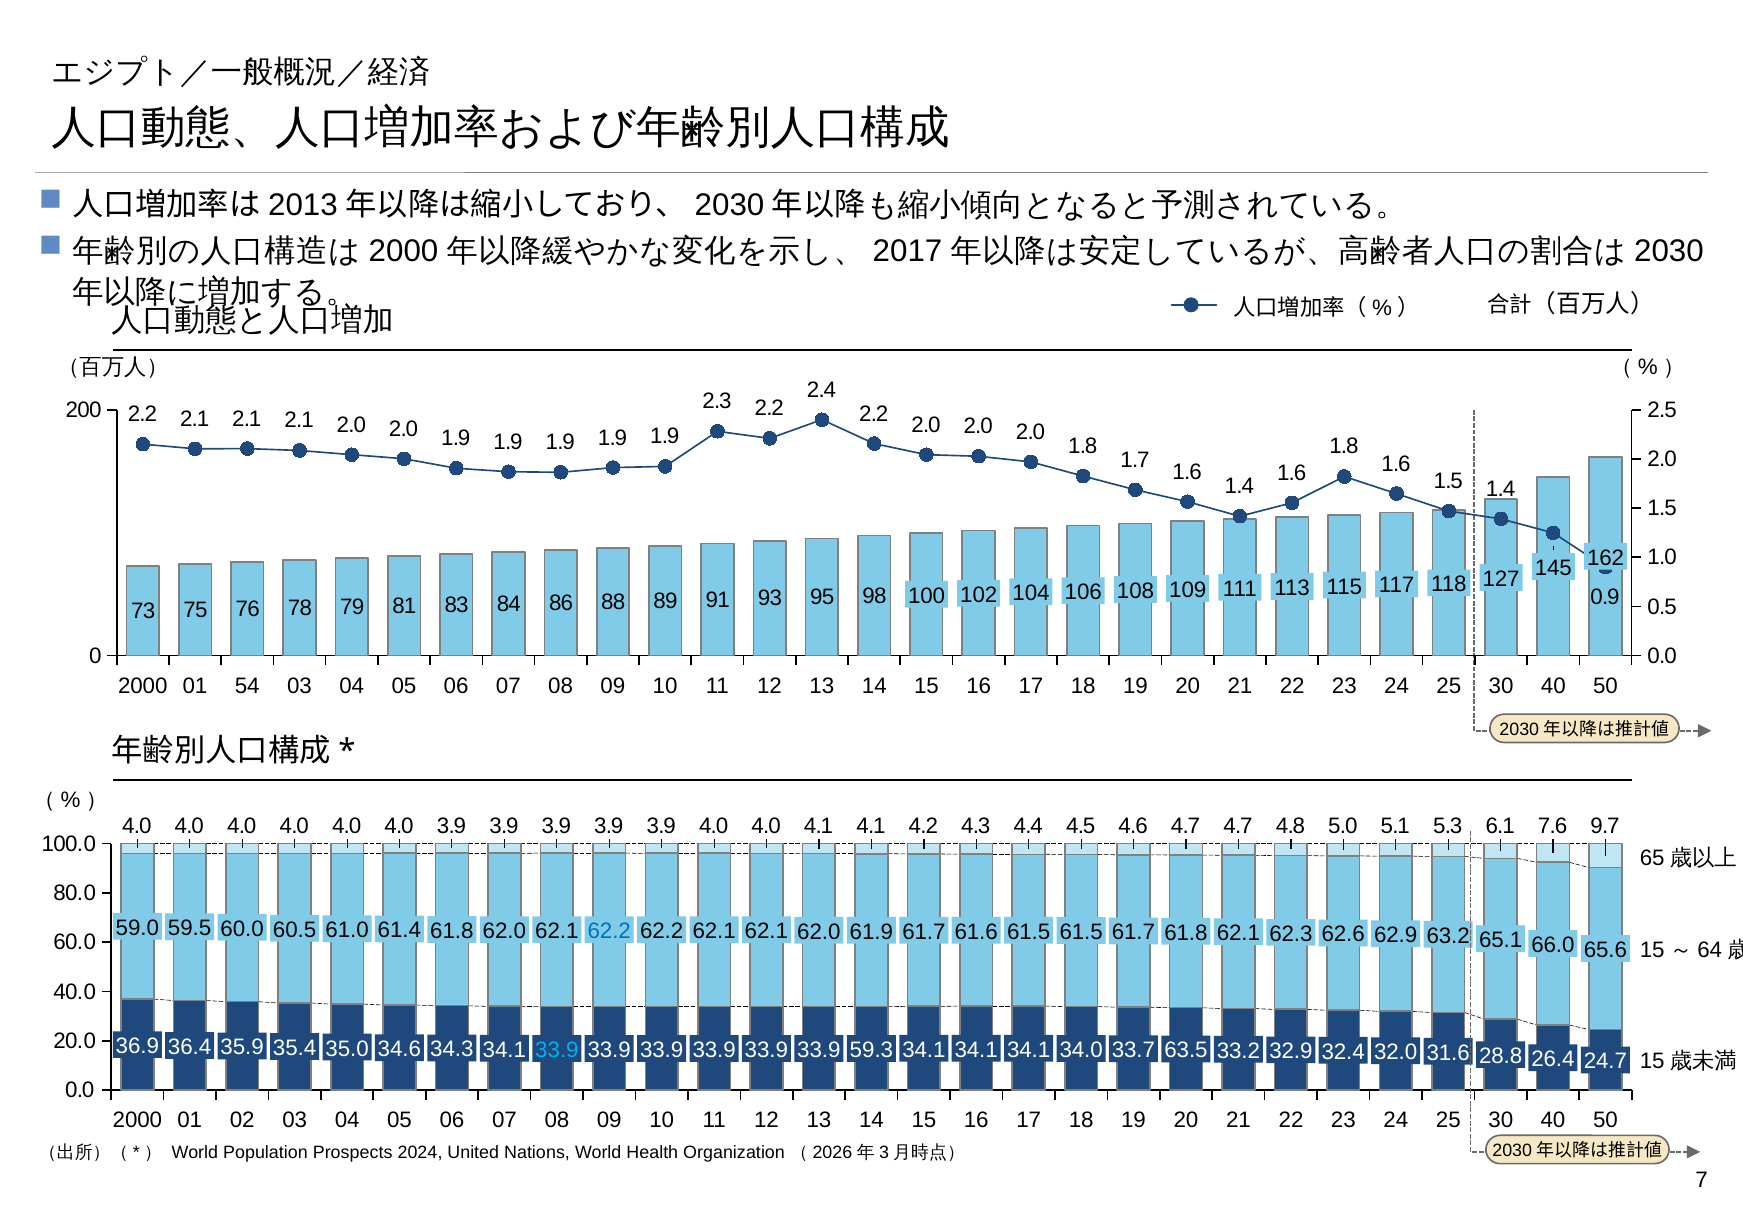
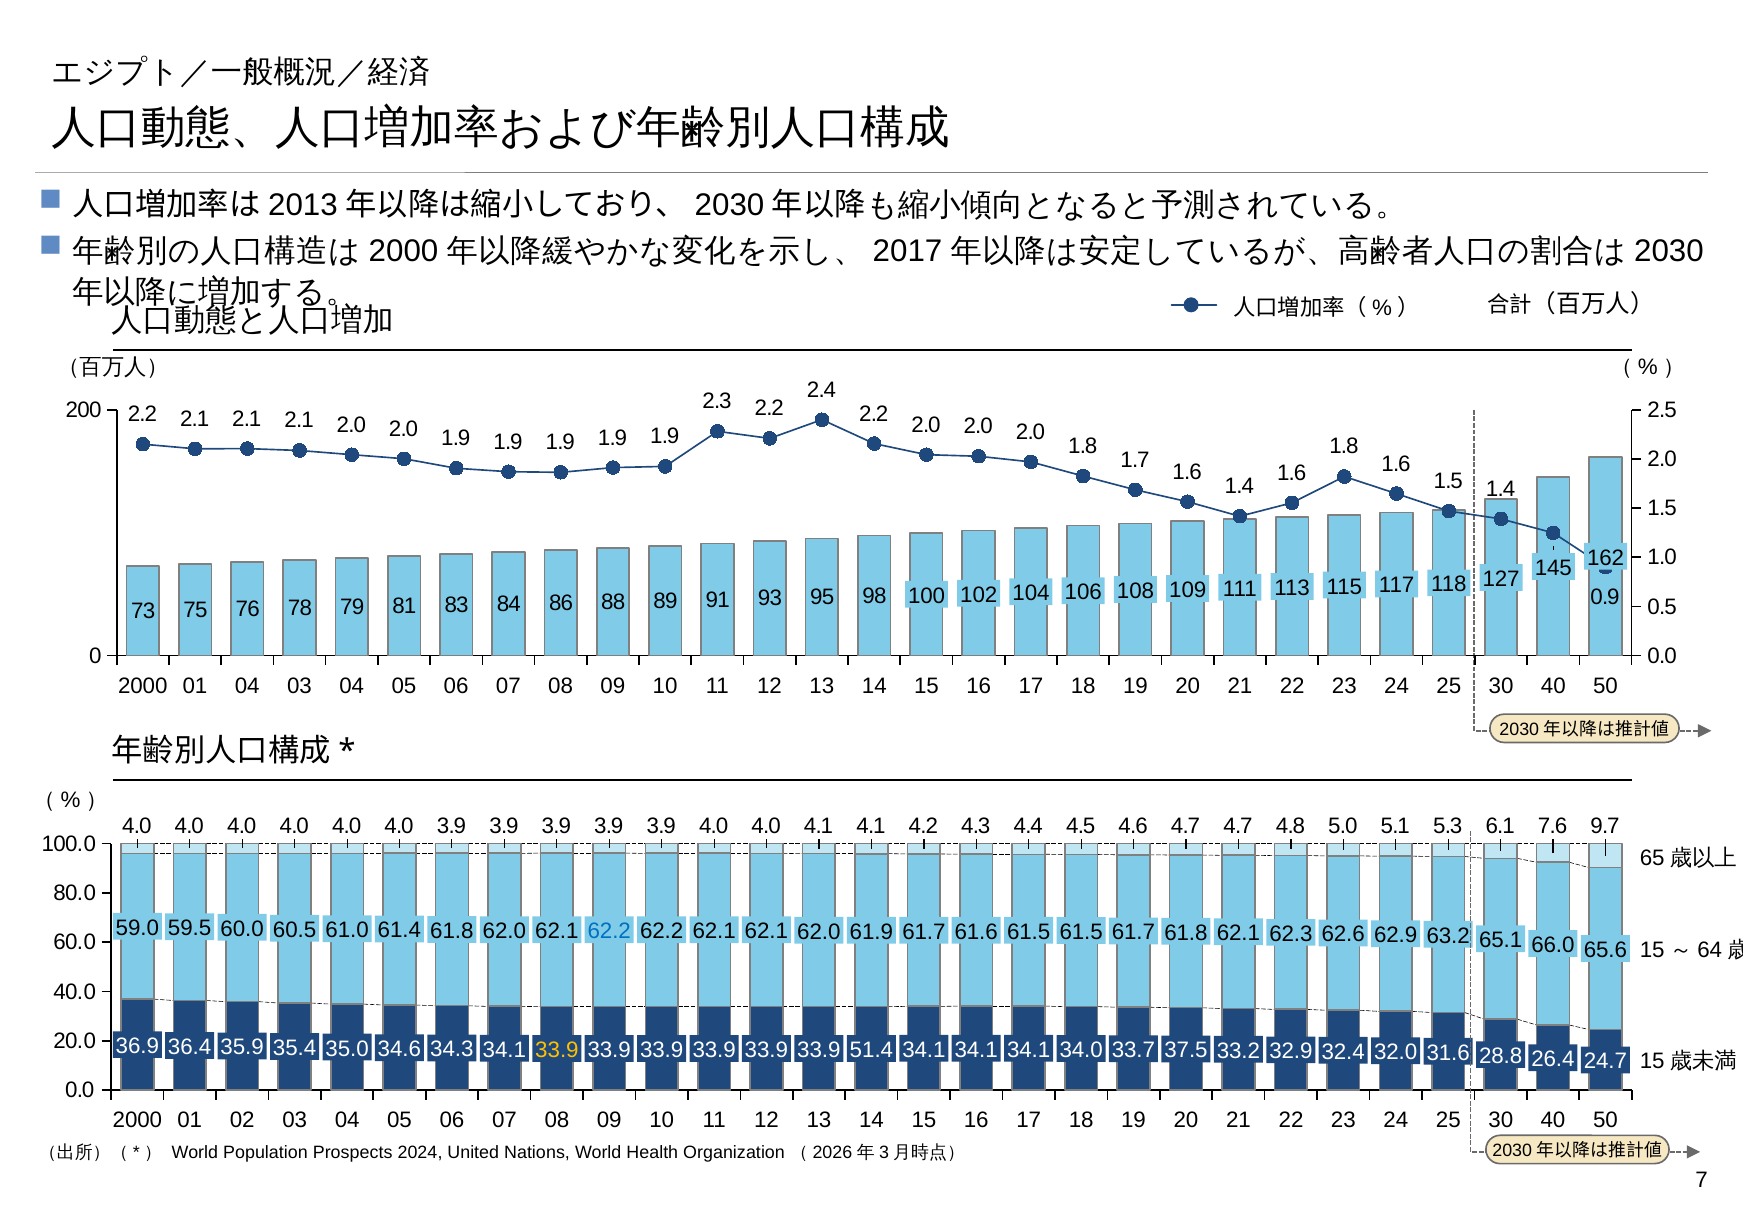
01 54: 54 -> 04
33.9 at (557, 1051) colour: light blue -> yellow
59.3: 59.3 -> 51.4
63.5: 63.5 -> 37.5
